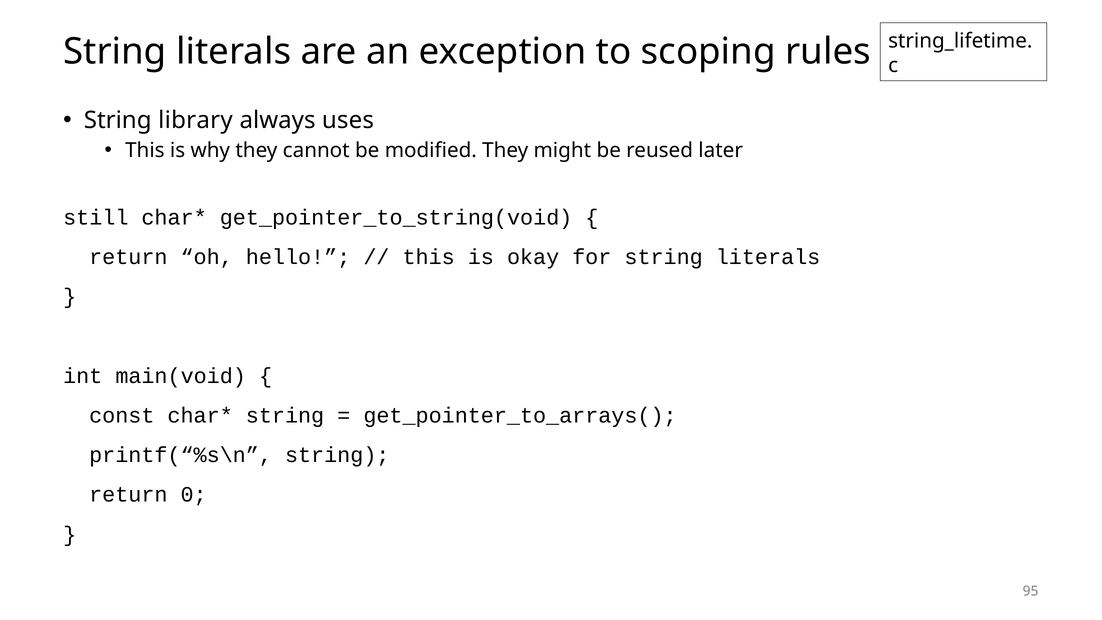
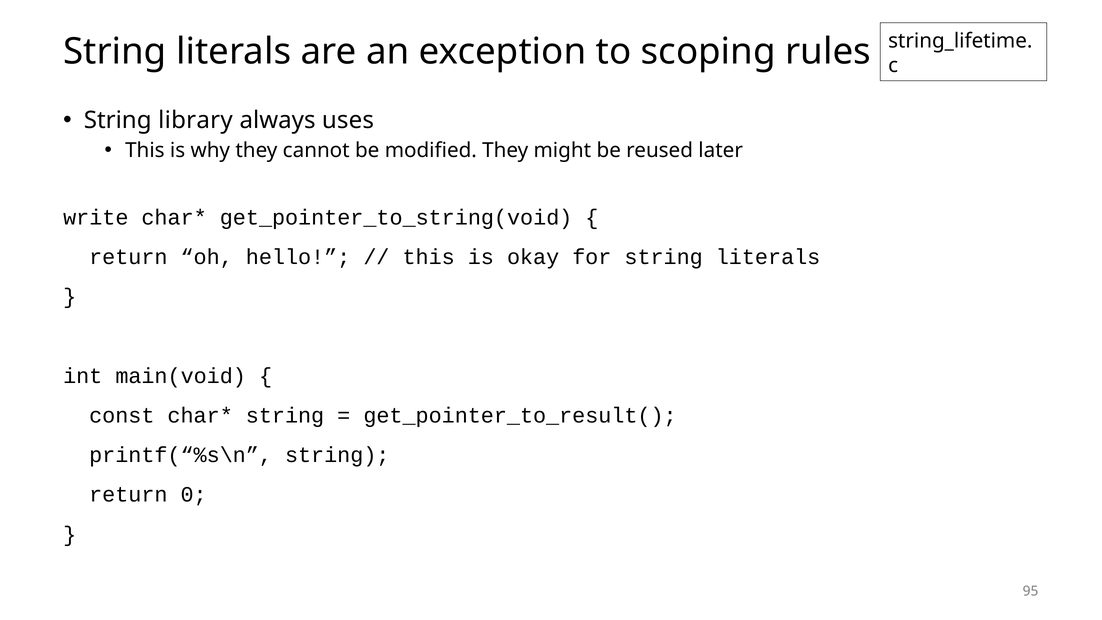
still: still -> write
get_pointer_to_arrays(: get_pointer_to_arrays( -> get_pointer_to_result(
